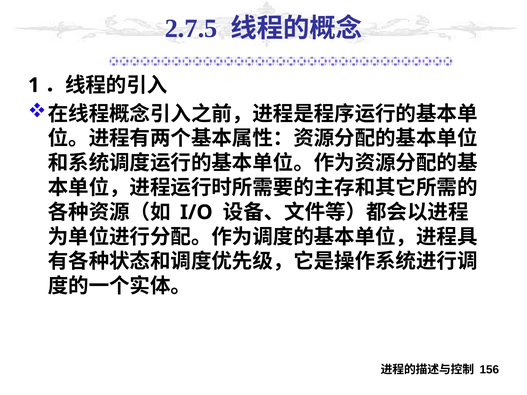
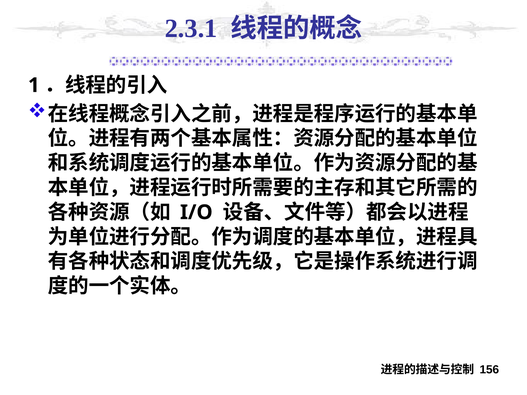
2.7.5: 2.7.5 -> 2.3.1
